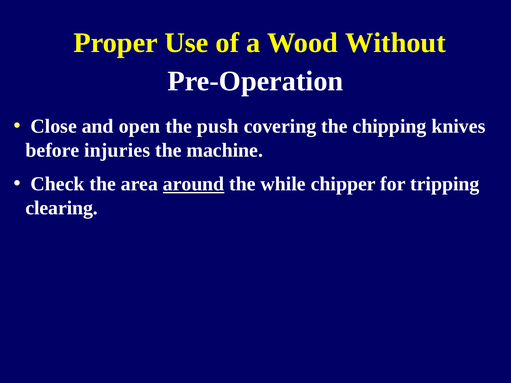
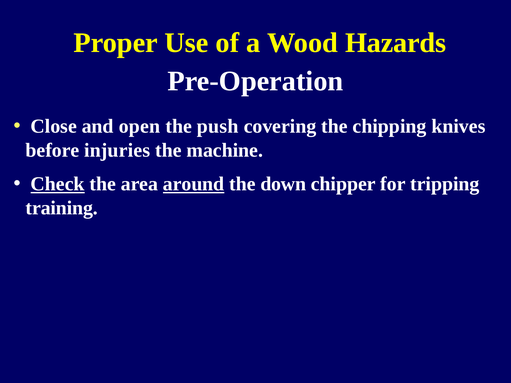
Without: Without -> Hazards
Check underline: none -> present
while: while -> down
clearing: clearing -> training
